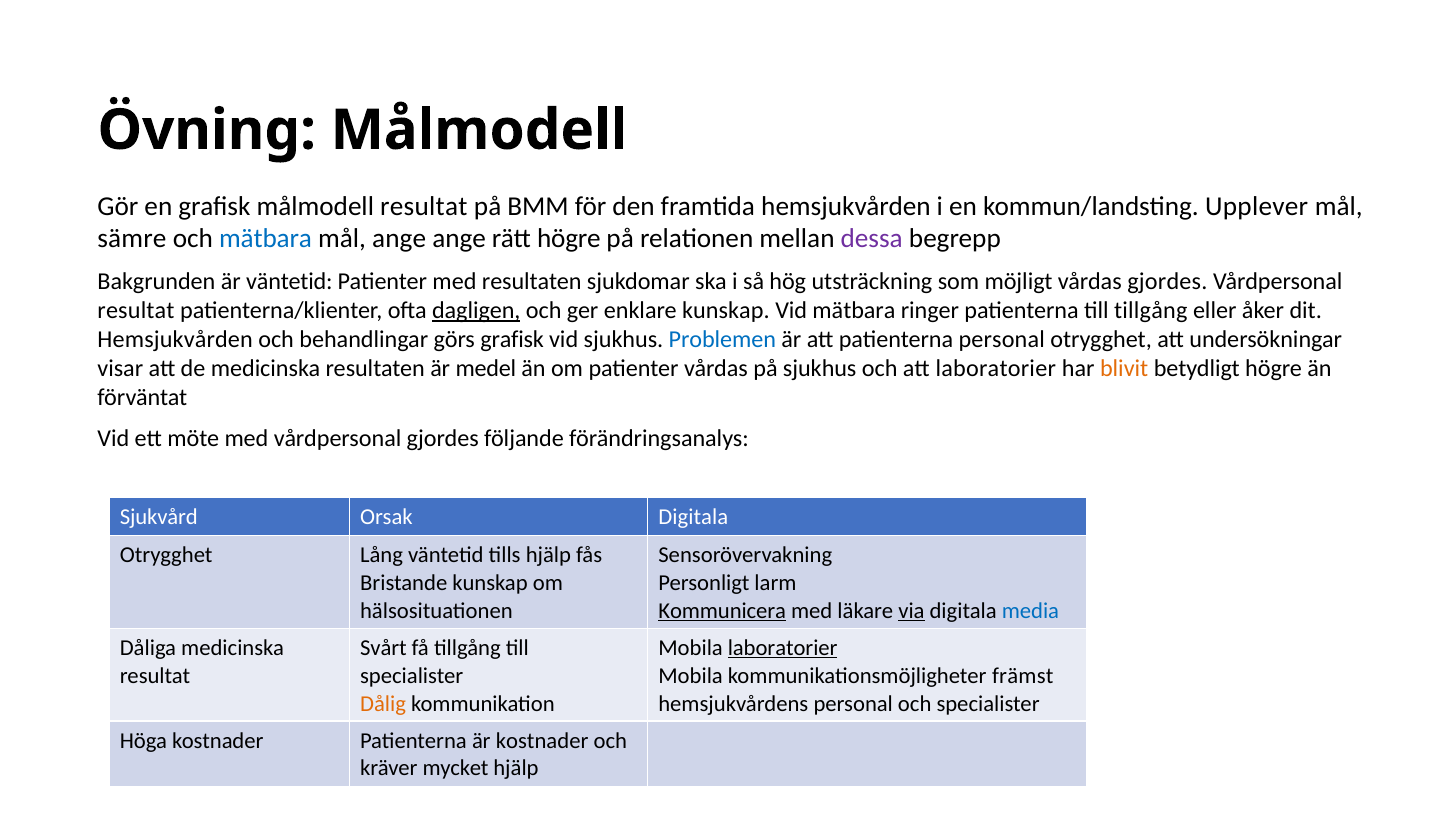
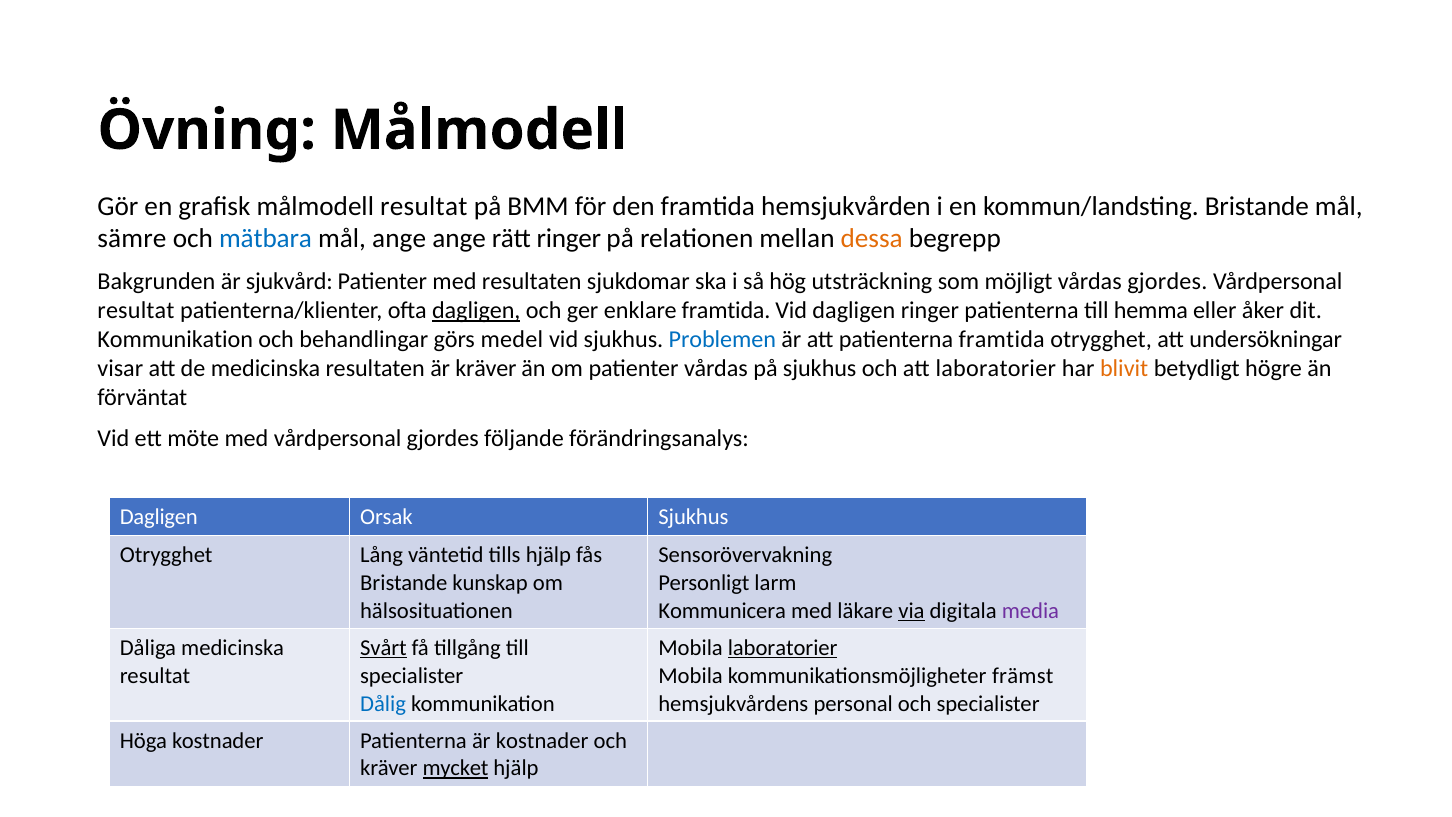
kommun/landsting Upplever: Upplever -> Bristande
rätt högre: högre -> ringer
dessa colour: purple -> orange
är väntetid: väntetid -> sjukvård
enklare kunskap: kunskap -> framtida
Vid mätbara: mätbara -> dagligen
till tillgång: tillgång -> hemma
Hemsjukvården at (175, 339): Hemsjukvården -> Kommunikation
görs grafisk: grafisk -> medel
patienterna personal: personal -> framtida
är medel: medel -> kräver
Sjukvård at (159, 517): Sjukvård -> Dagligen
Orsak Digitala: Digitala -> Sjukhus
Kommunicera underline: present -> none
media colour: blue -> purple
Svårt underline: none -> present
Dålig colour: orange -> blue
mycket underline: none -> present
